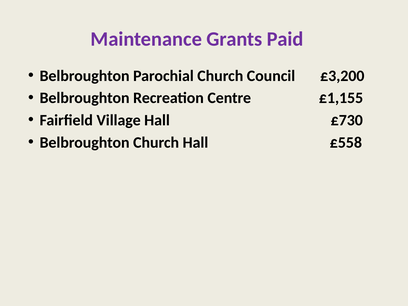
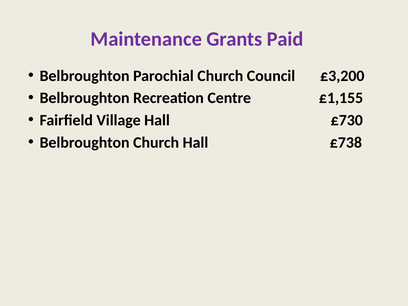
£558: £558 -> £738
